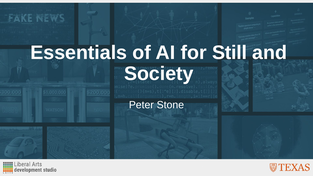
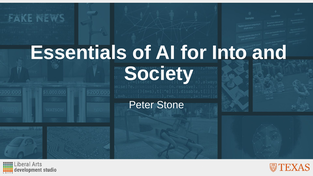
Still: Still -> Into
